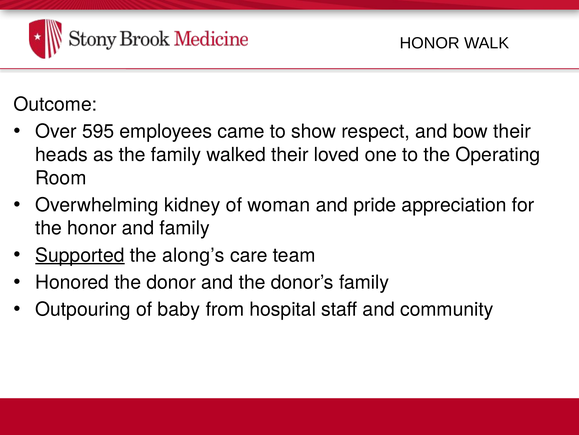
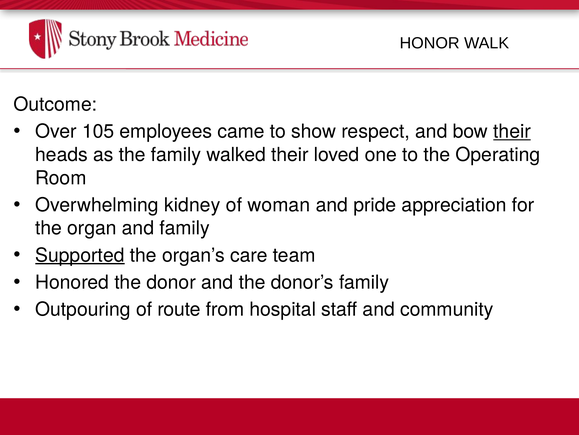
595: 595 -> 105
their at (512, 131) underline: none -> present
the honor: honor -> organ
along’s: along’s -> organ’s
baby: baby -> route
